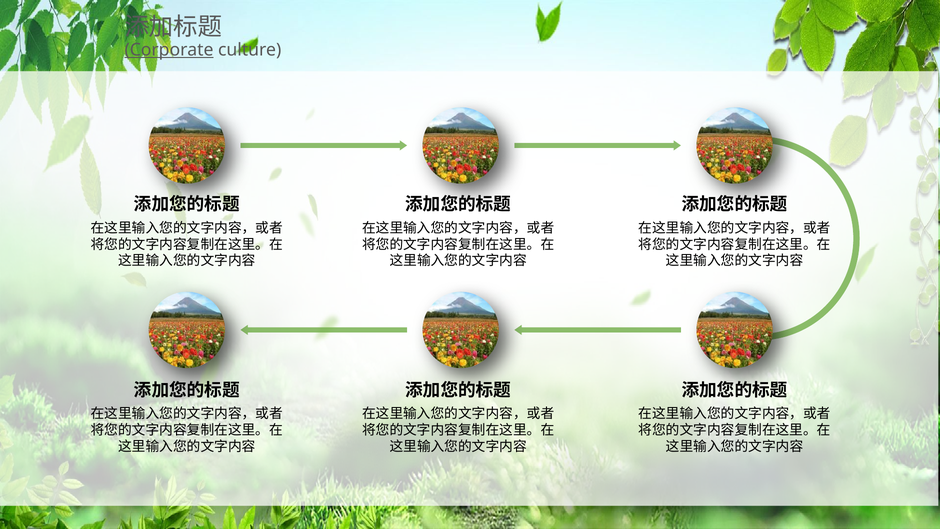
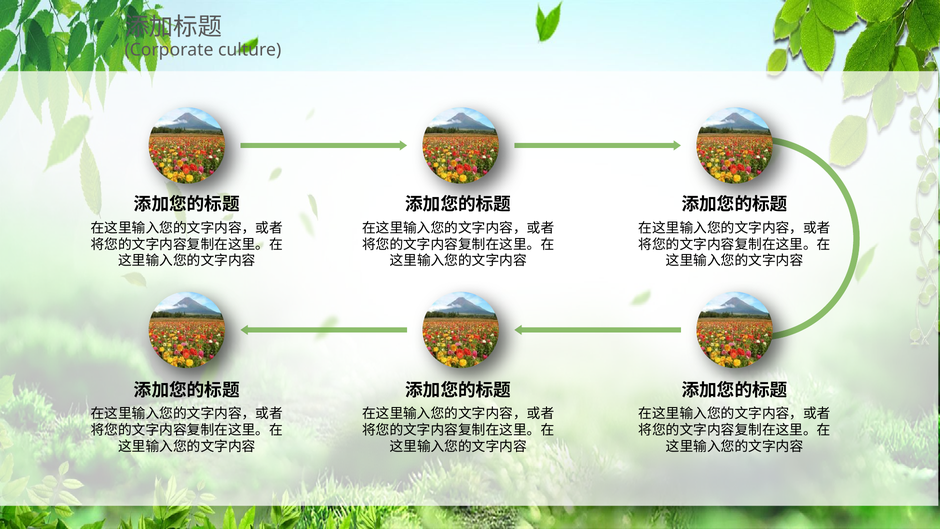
Corporate underline: present -> none
